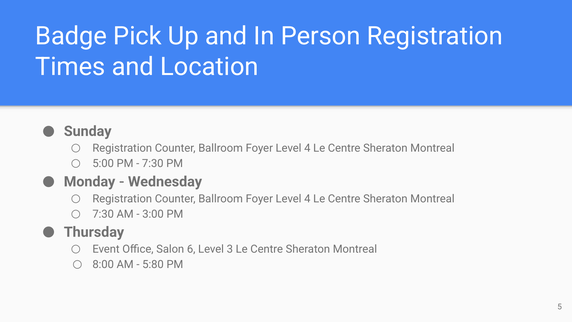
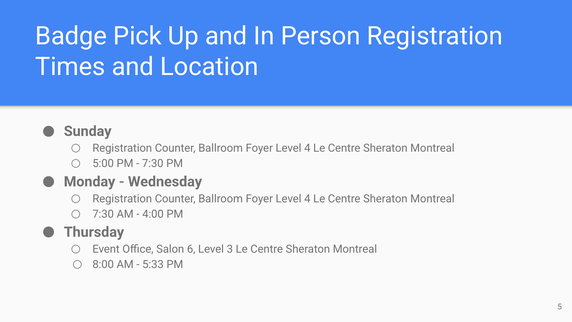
3:00: 3:00 -> 4:00
5:80: 5:80 -> 5:33
